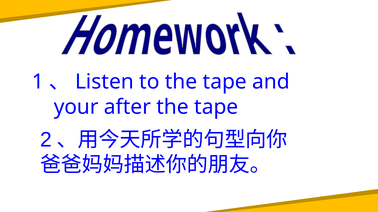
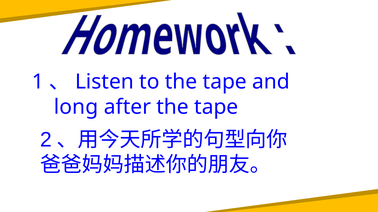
your: your -> long
